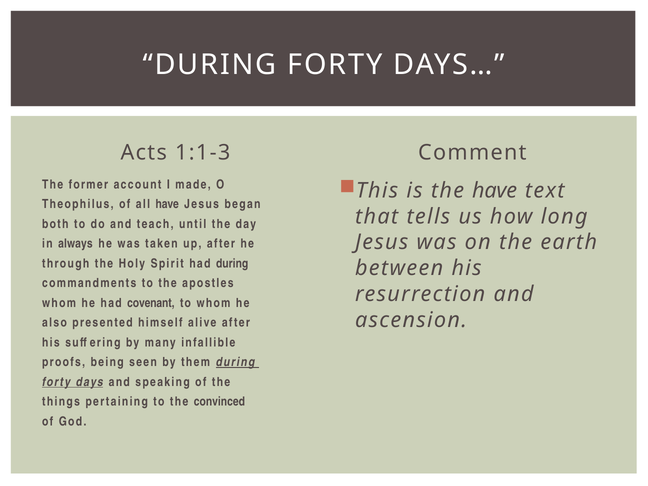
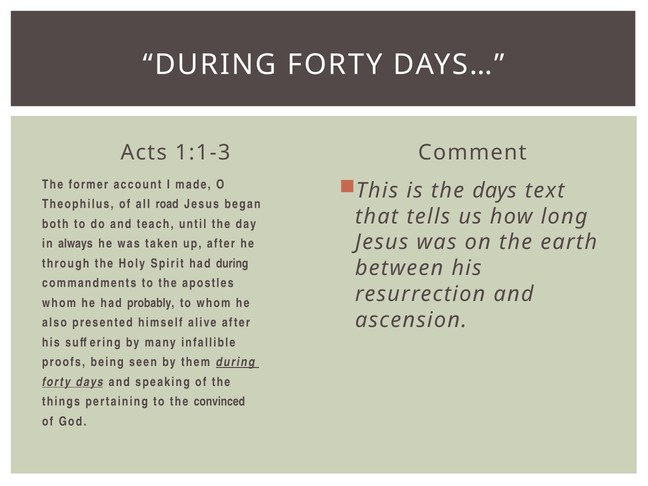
the have: have -> days
all have: have -> road
covenant: covenant -> probably
